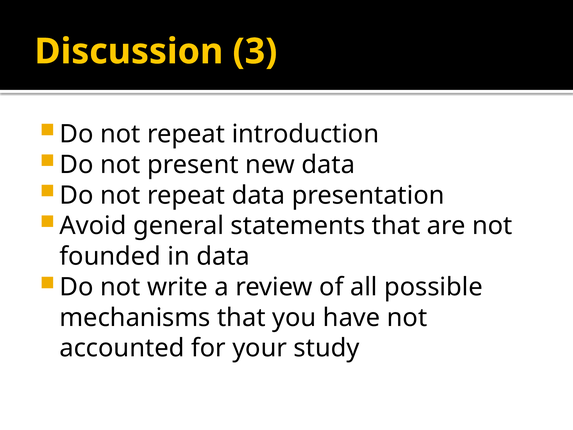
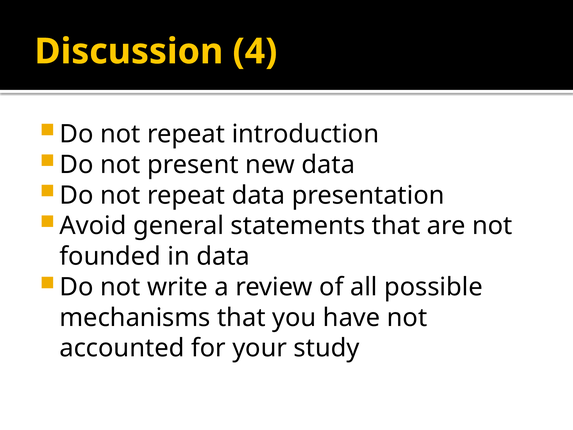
3: 3 -> 4
